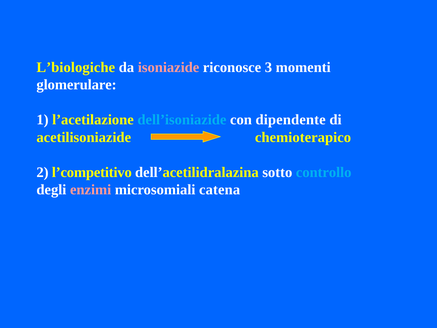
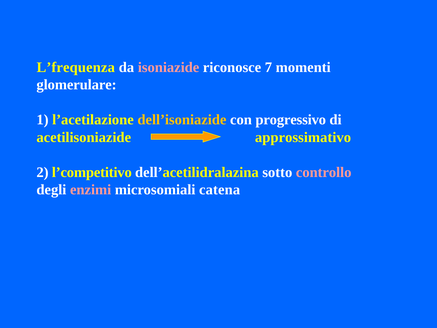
L’biologiche: L’biologiche -> L’frequenza
3: 3 -> 7
dell’isoniazide colour: light blue -> yellow
dipendente: dipendente -> progressivo
chemioterapico: chemioterapico -> approssimativo
controllo colour: light blue -> pink
